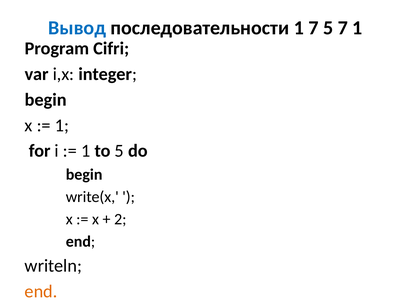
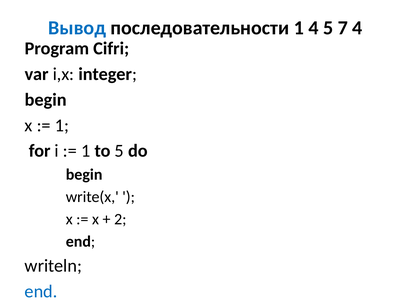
1 7: 7 -> 4
7 1: 1 -> 4
end at (41, 292) colour: orange -> blue
